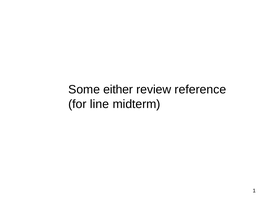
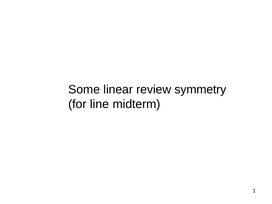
either: either -> linear
reference: reference -> symmetry
